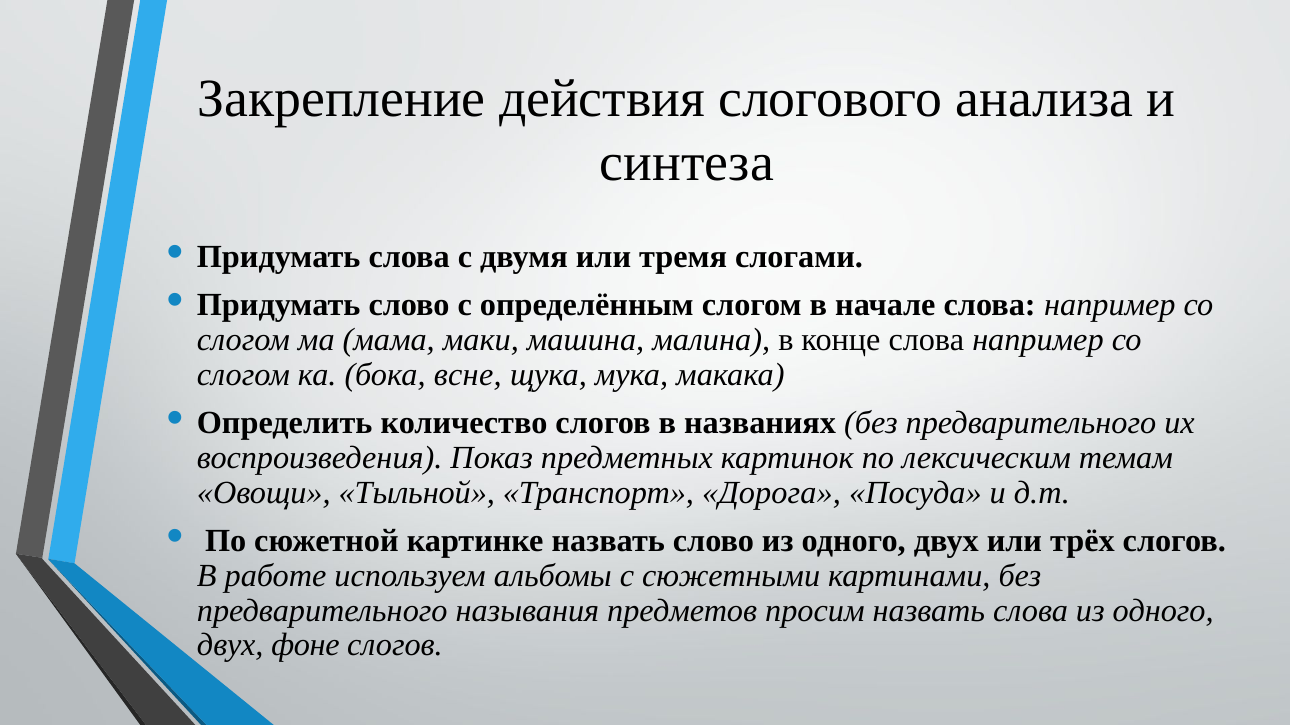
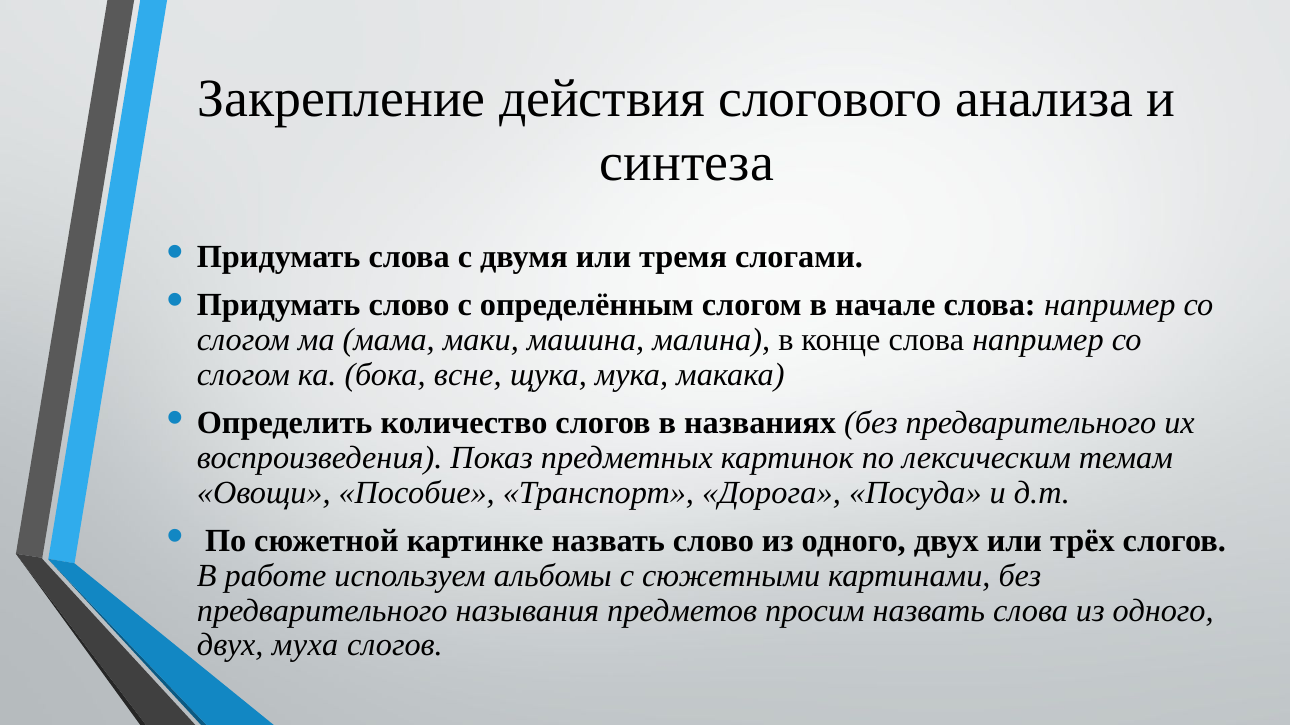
Тыльной: Тыльной -> Пособие
фоне: фоне -> муха
